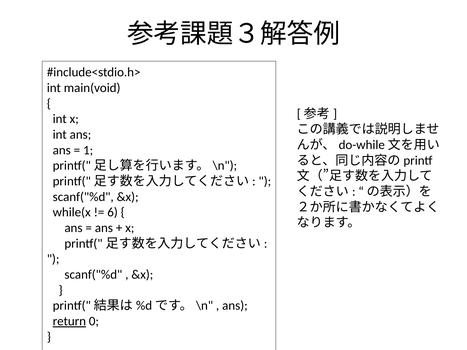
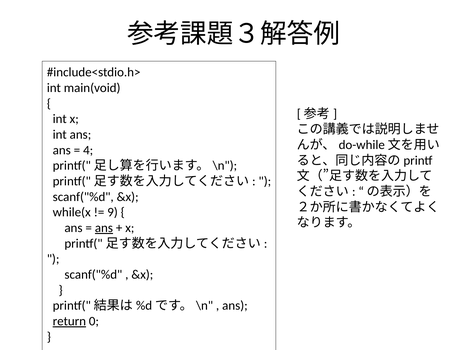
1: 1 -> 4
6: 6 -> 9
ans at (104, 228) underline: none -> present
